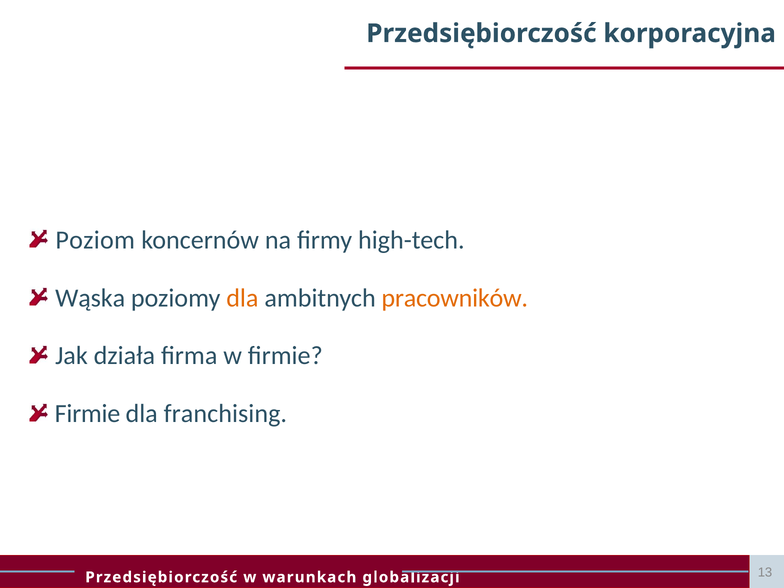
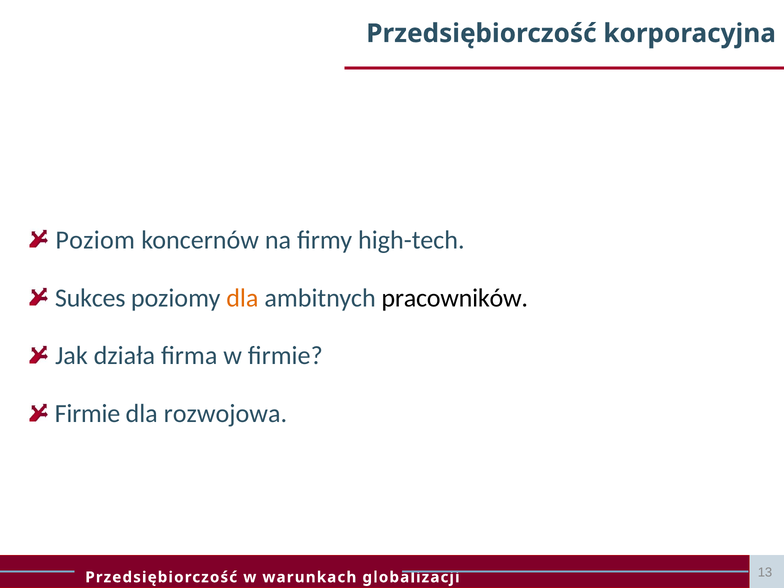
Wąska: Wąska -> Sukces
pracowników colour: orange -> black
franchising: franchising -> rozwojowa
